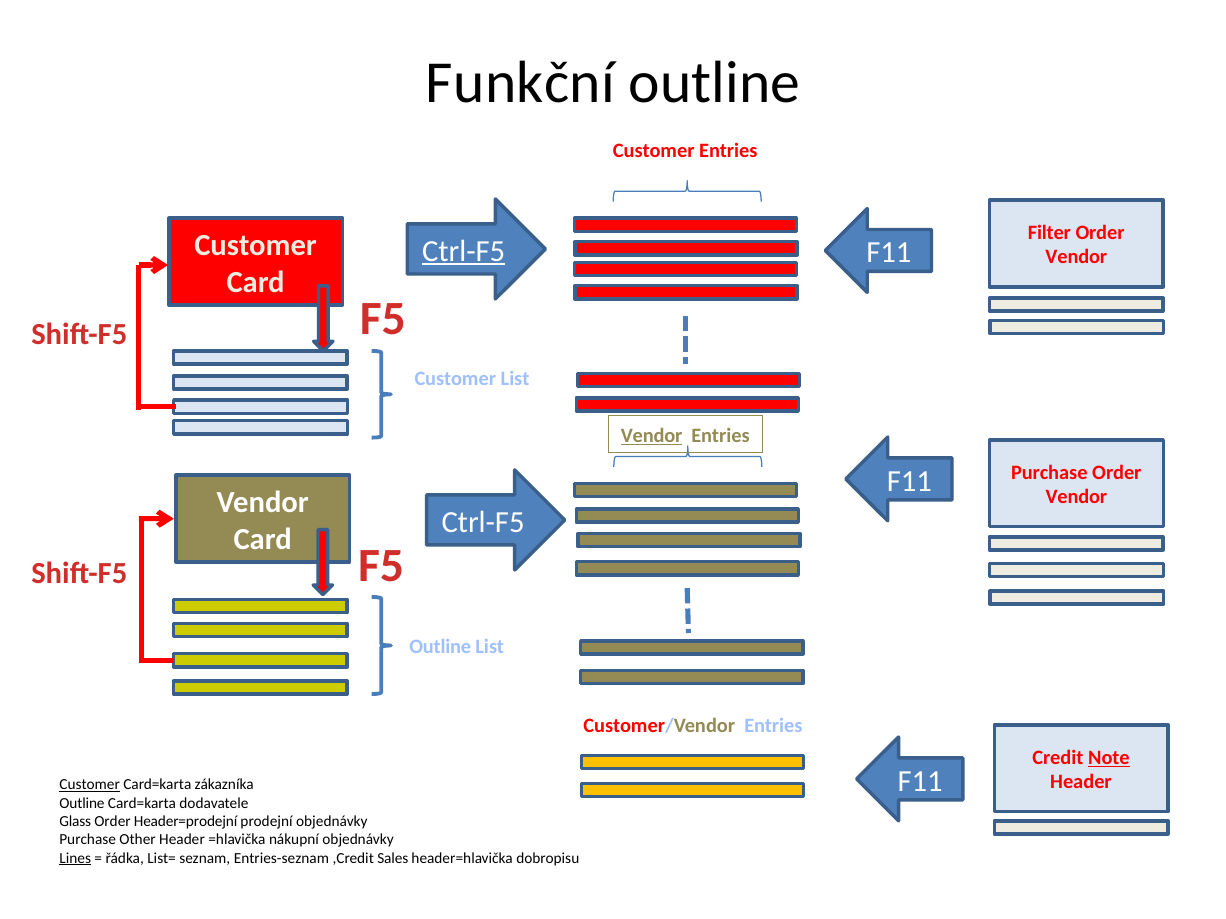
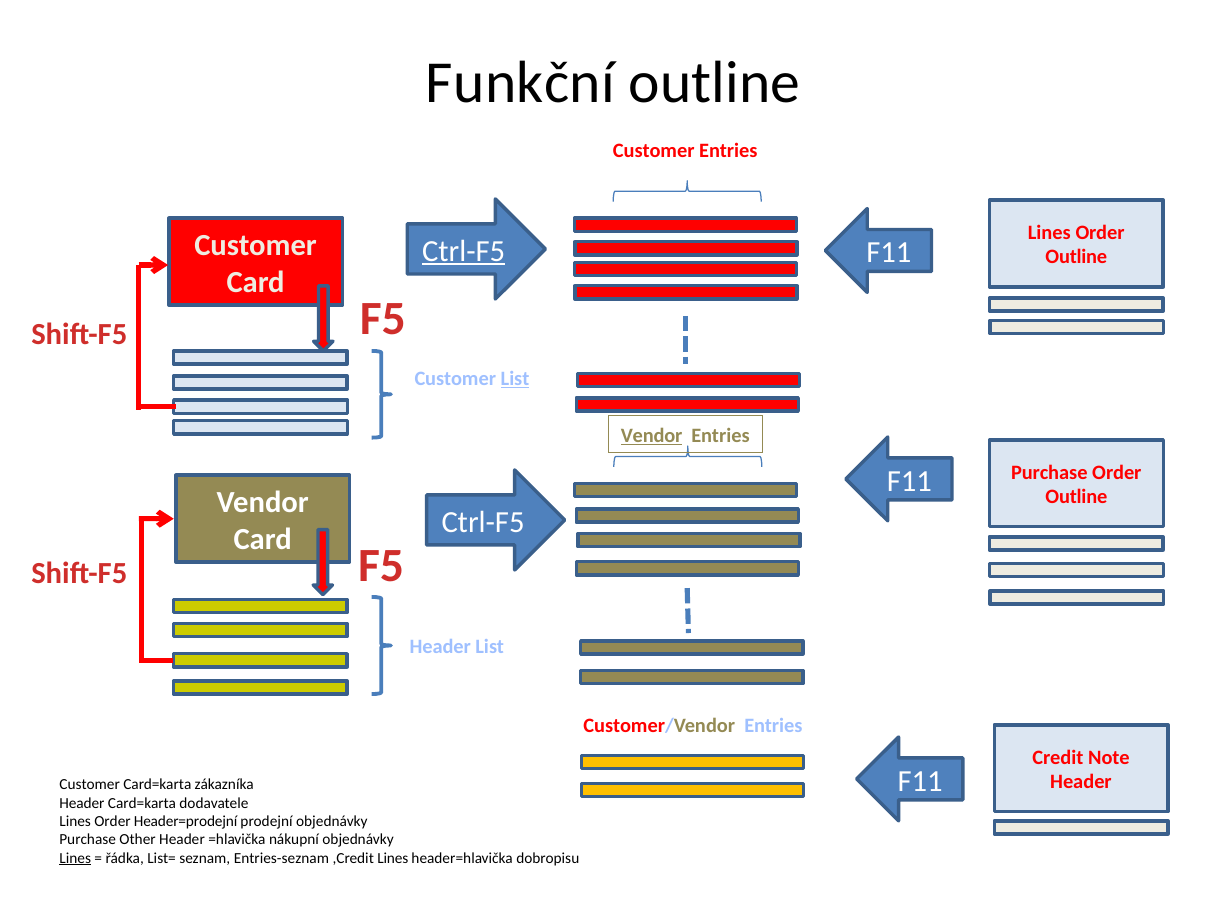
Filter at (1049, 233): Filter -> Lines
Vendor at (1076, 257): Vendor -> Outline
List at (515, 379) underline: none -> present
Vendor at (1076, 497): Vendor -> Outline
Outline at (440, 647): Outline -> Header
Note underline: present -> none
Customer at (90, 785) underline: present -> none
Outline at (82, 803): Outline -> Header
Glass at (75, 822): Glass -> Lines
,Credit Sales: Sales -> Lines
